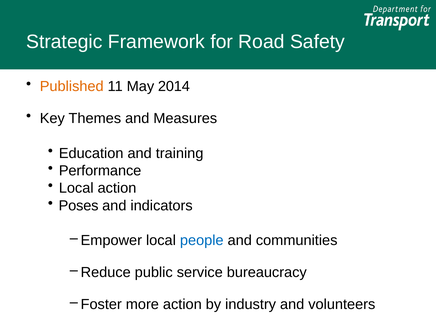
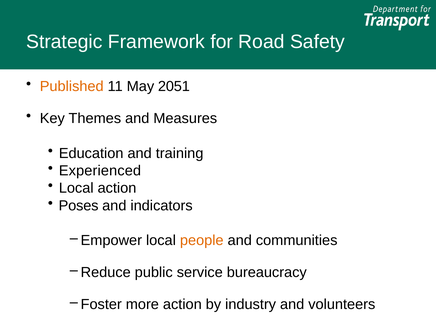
2014: 2014 -> 2051
Performance: Performance -> Experienced
people colour: blue -> orange
